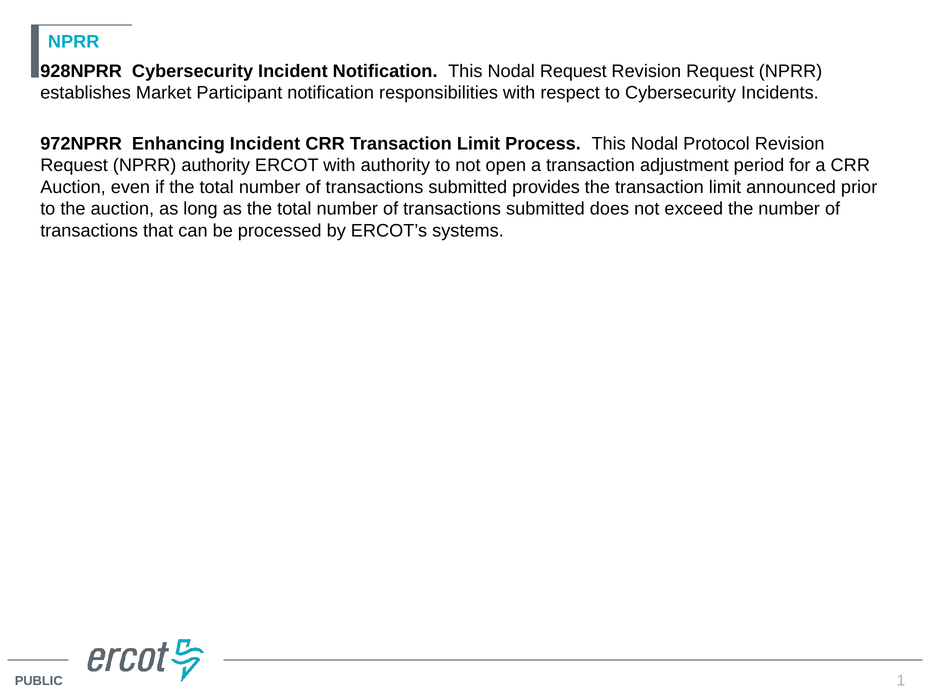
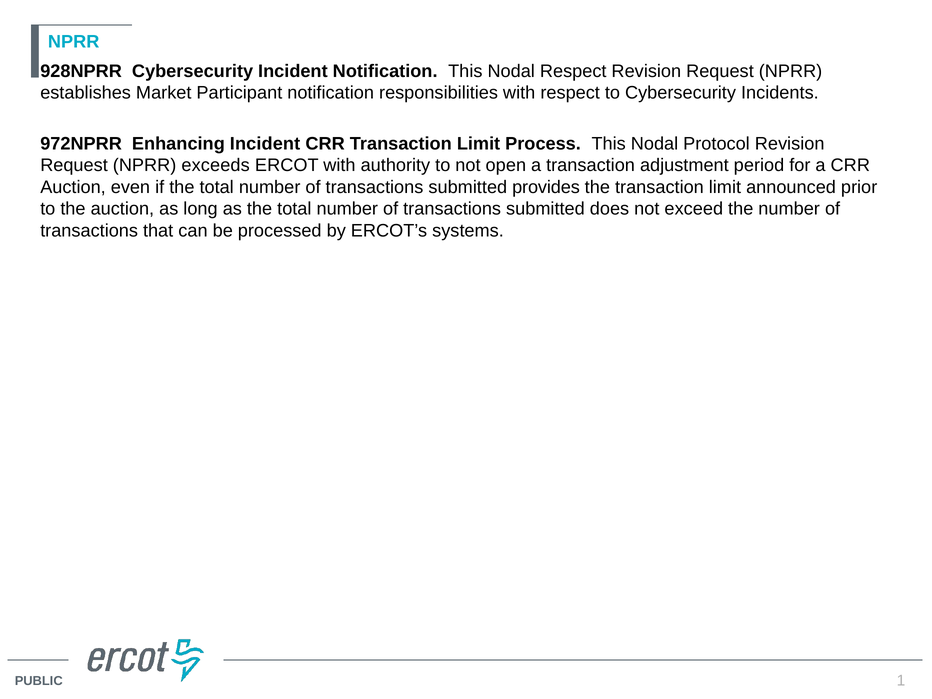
Nodal Request: Request -> Respect
NPRR authority: authority -> exceeds
